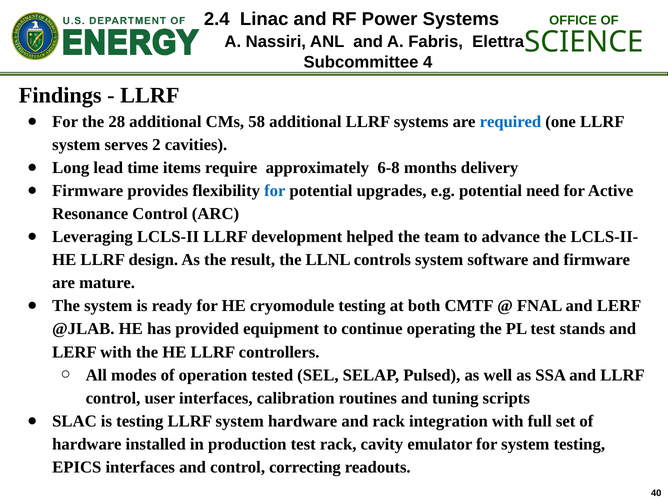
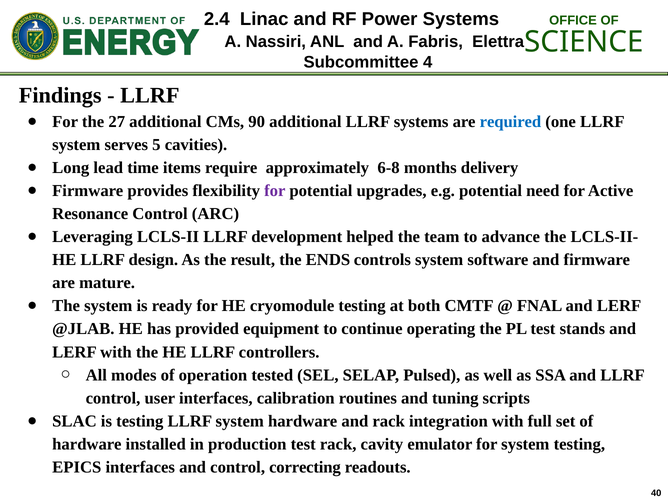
28: 28 -> 27
58: 58 -> 90
2: 2 -> 5
for at (275, 191) colour: blue -> purple
LLNL: LLNL -> ENDS
